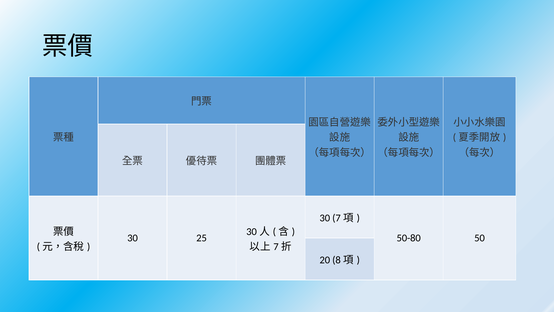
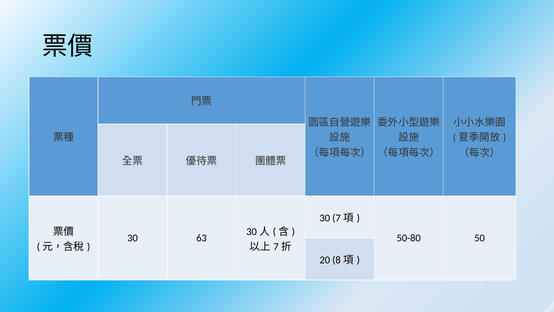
25: 25 -> 63
